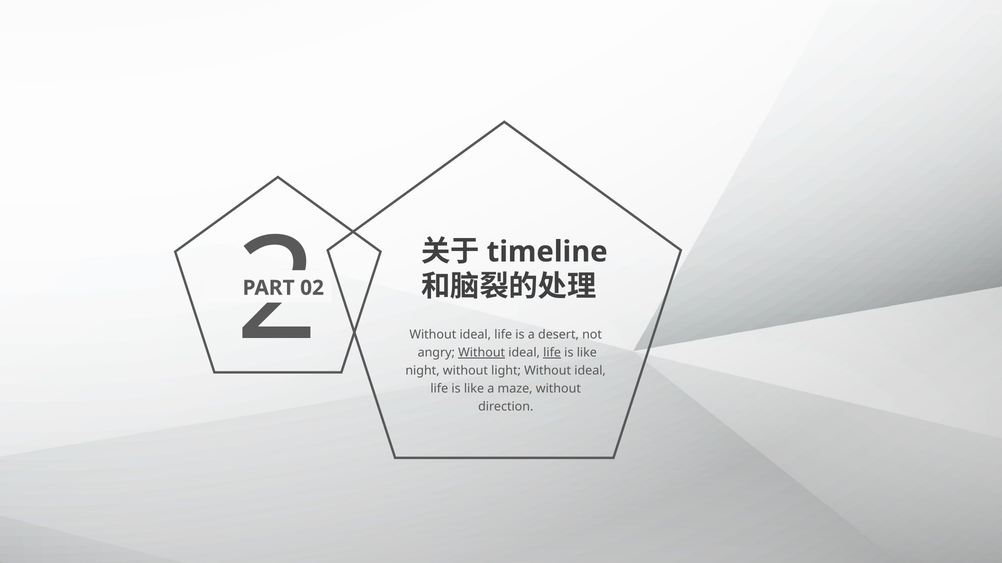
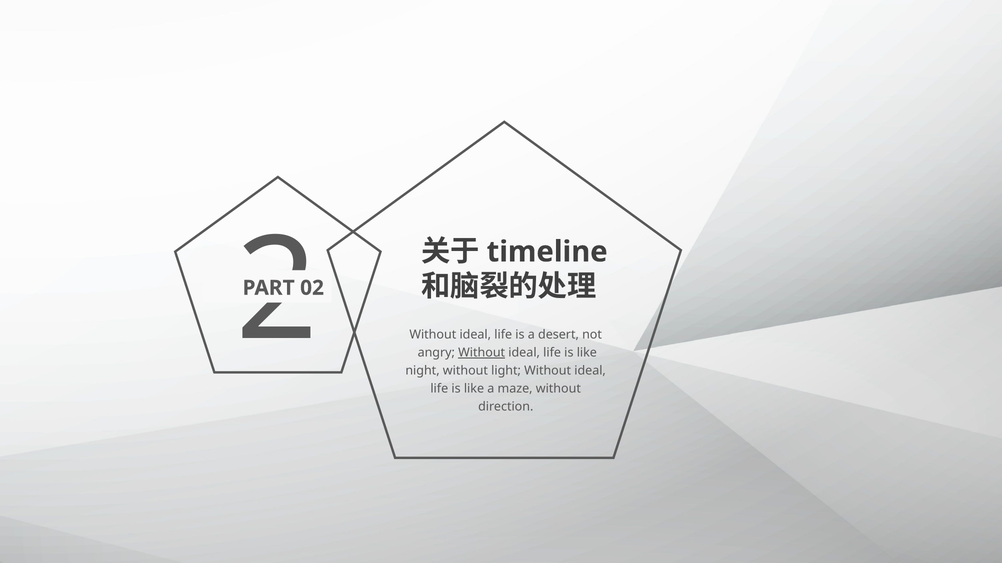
life at (552, 353) underline: present -> none
